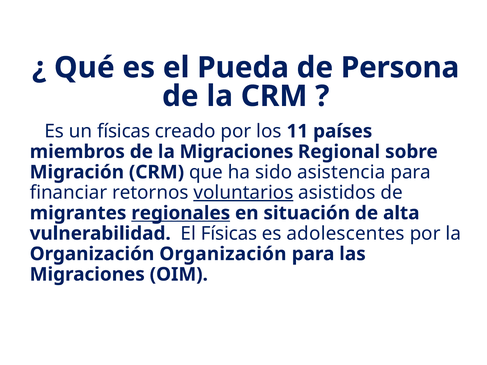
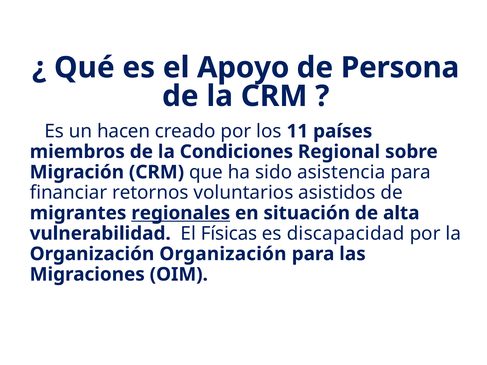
Pueda: Pueda -> Apoyo
un físicas: físicas -> hacen
la Migraciones: Migraciones -> Condiciones
voluntarios underline: present -> none
adolescentes: adolescentes -> discapacidad
